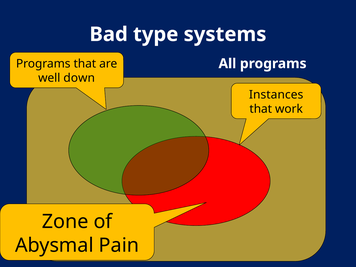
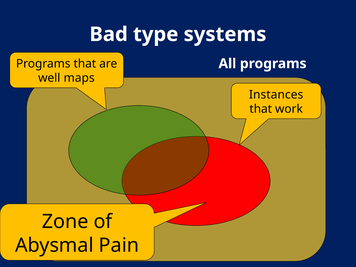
down: down -> maps
